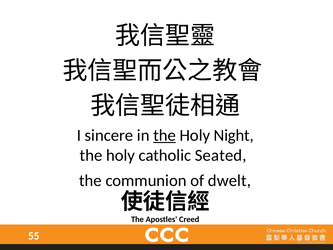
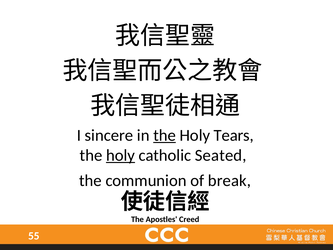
Night: Night -> Tears
holy at (120, 155) underline: none -> present
dwelt: dwelt -> break
